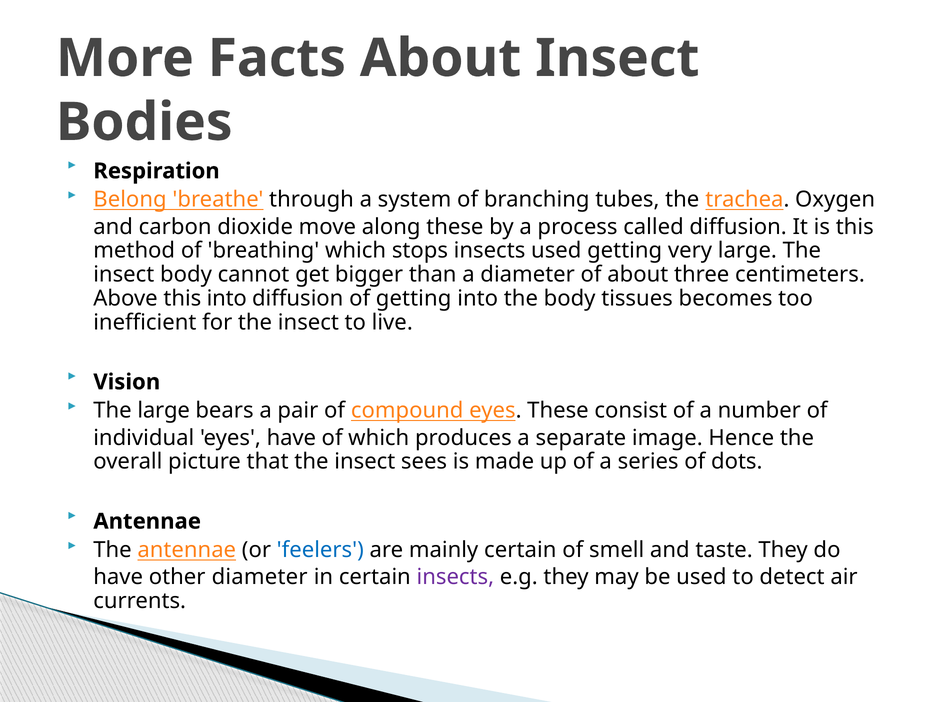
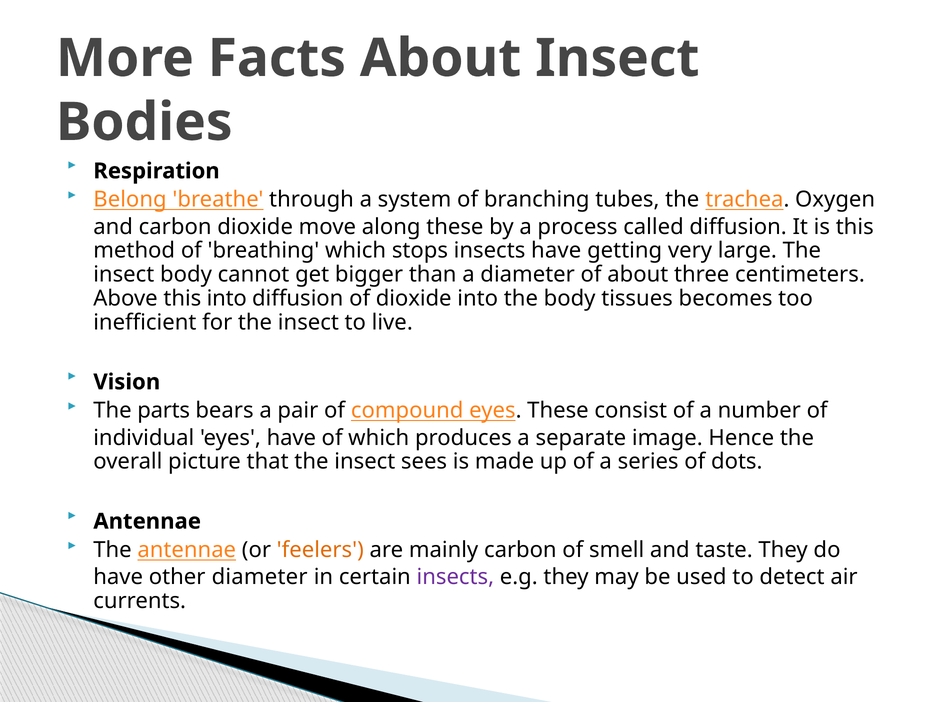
insects used: used -> have
of getting: getting -> dioxide
The large: large -> parts
feelers colour: blue -> orange
mainly certain: certain -> carbon
